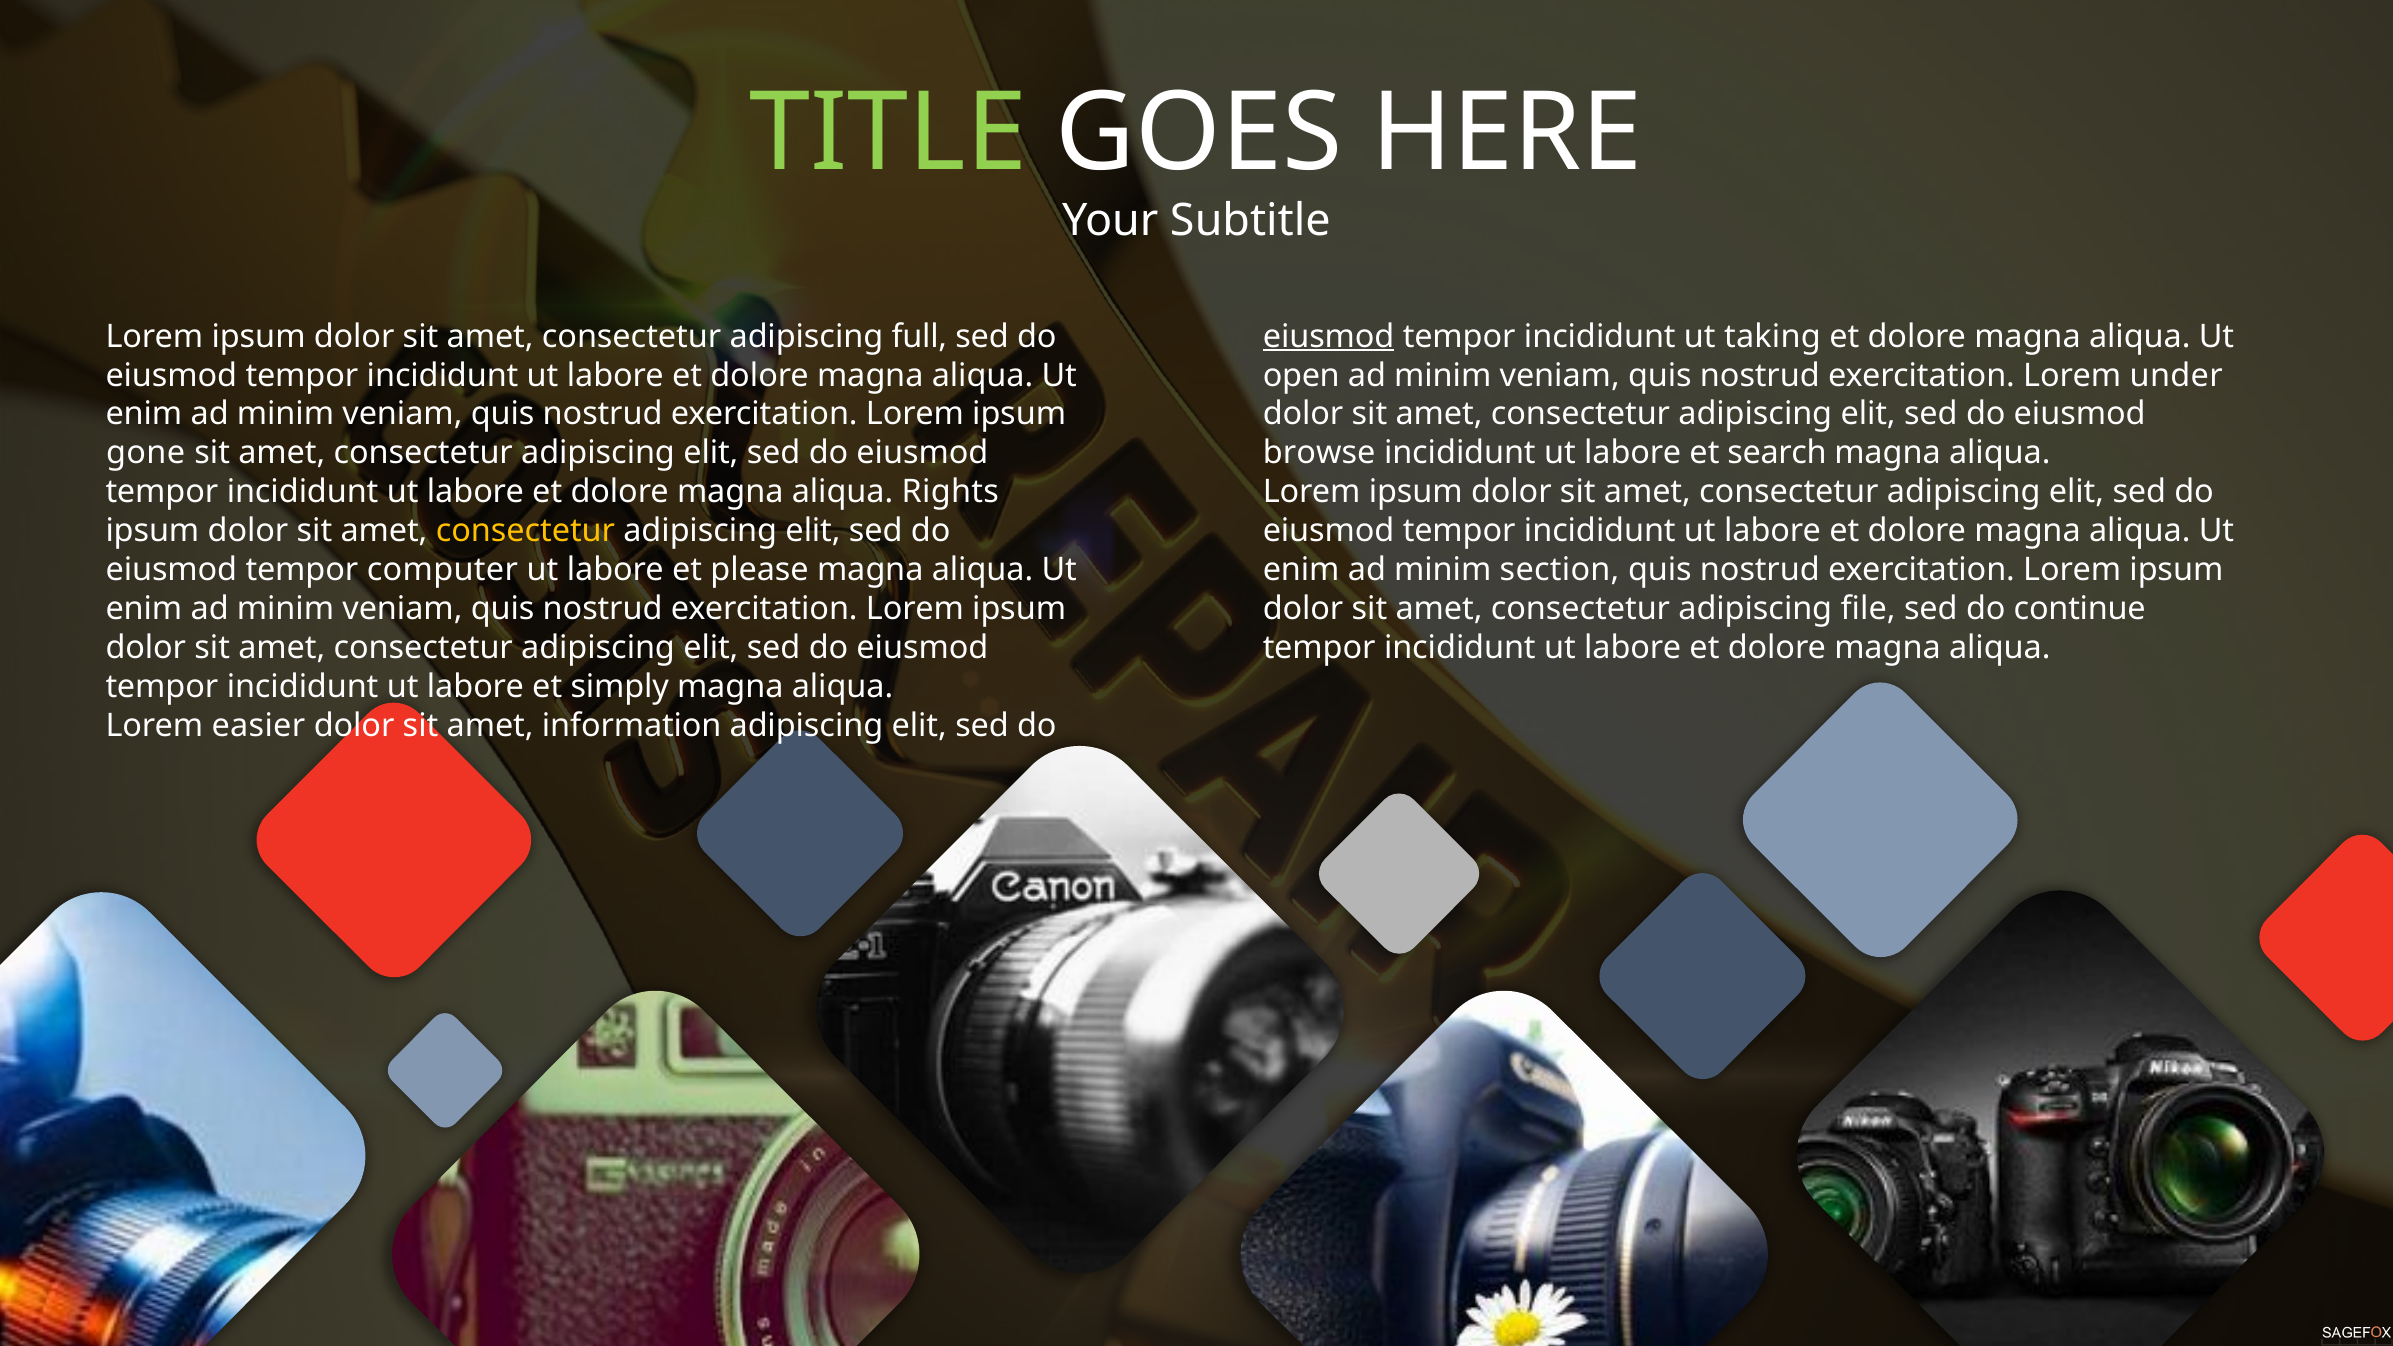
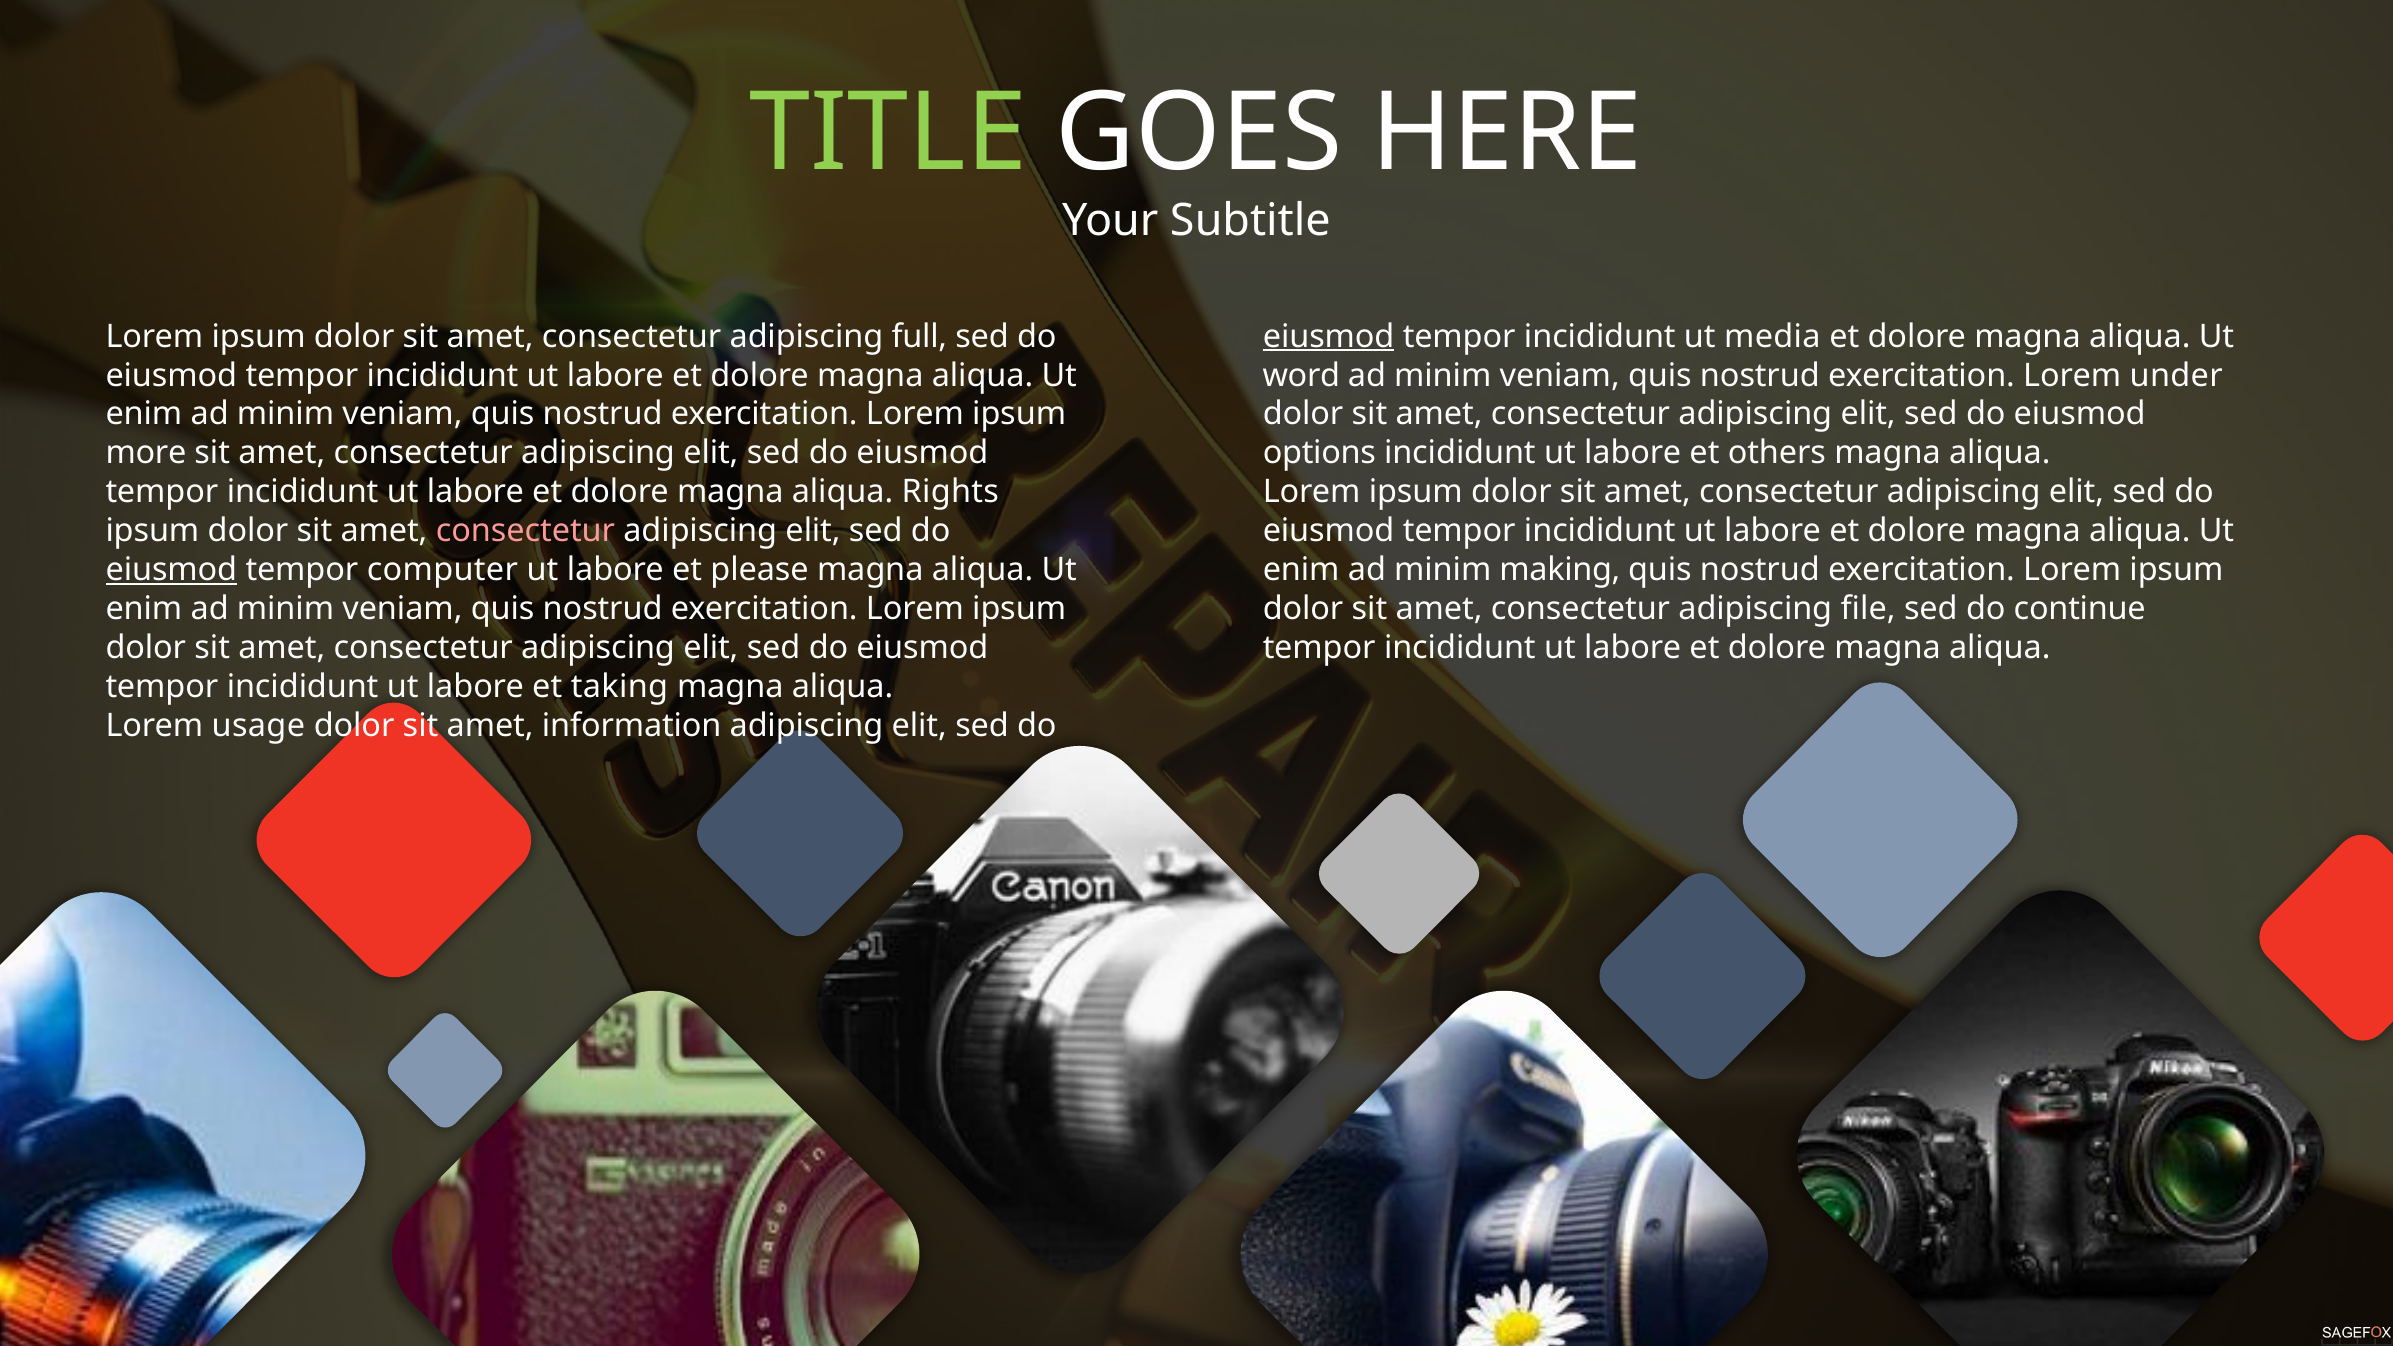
taking: taking -> media
open: open -> word
gone: gone -> more
browse: browse -> options
search: search -> others
consectetur at (525, 531) colour: yellow -> pink
eiusmod at (171, 570) underline: none -> present
section: section -> making
simply: simply -> taking
easier: easier -> usage
